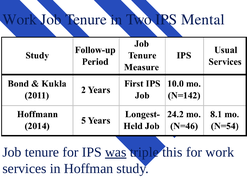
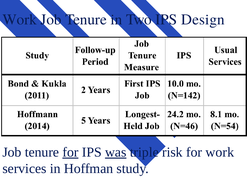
Mental: Mental -> Design
for at (70, 152) underline: none -> present
this: this -> risk
